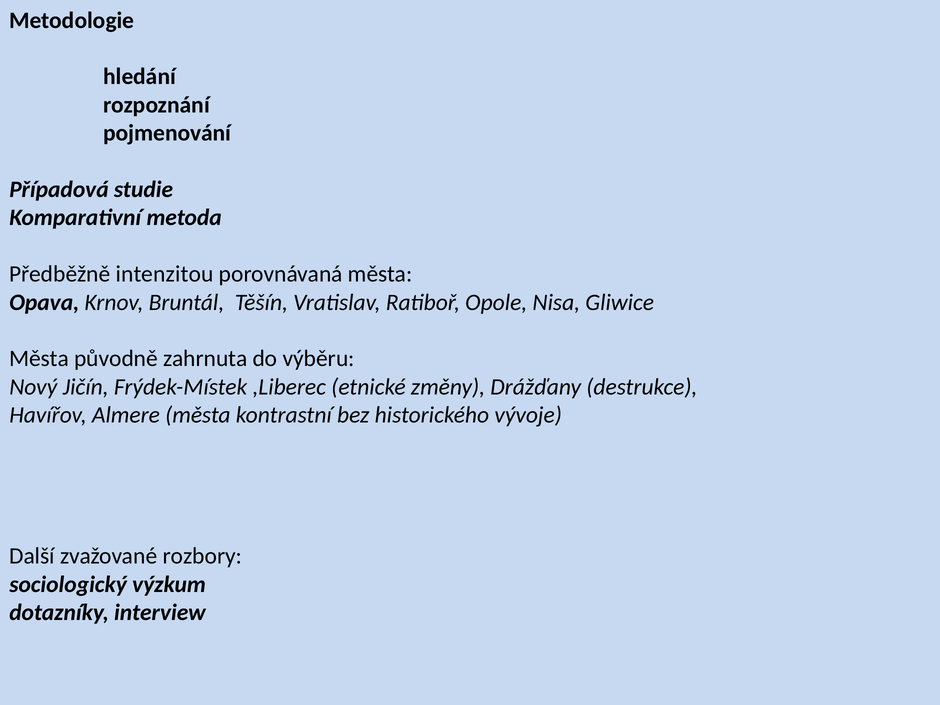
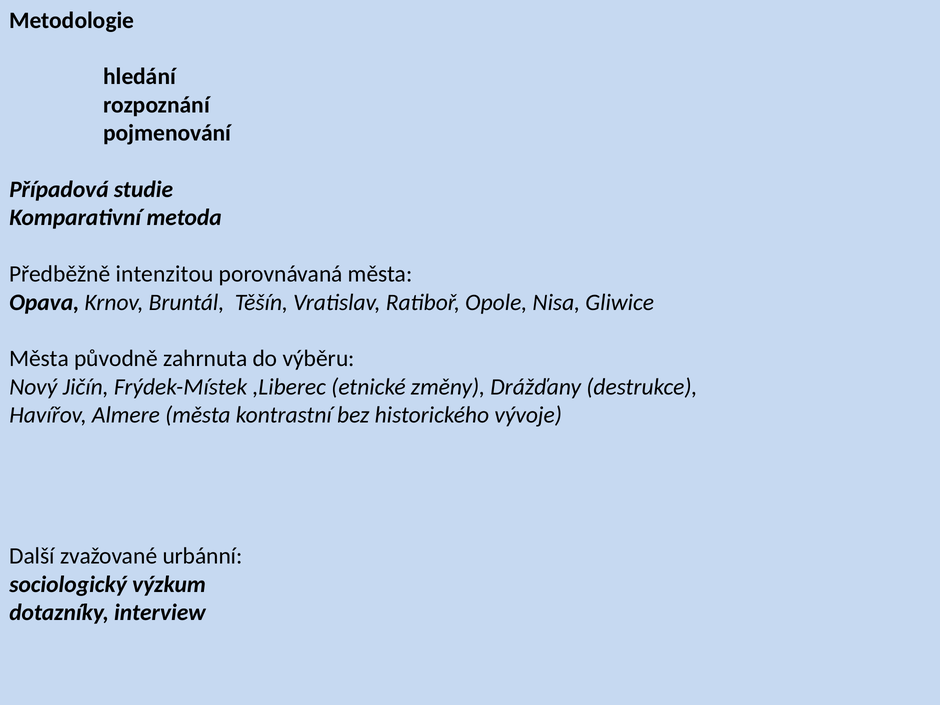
rozbory: rozbory -> urbánní
